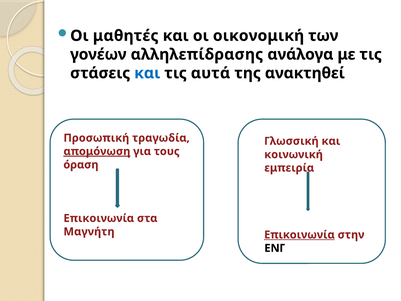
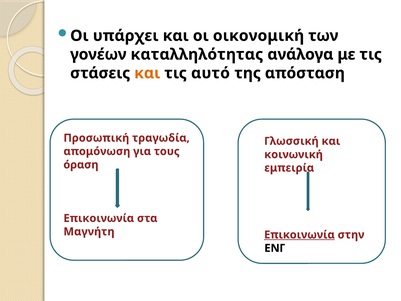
μαθητές: μαθητές -> υπάρχει
αλληλεπίδρασης: αλληλεπίδρασης -> καταλληλότητας
και at (147, 73) colour: blue -> orange
αυτά: αυτά -> αυτό
ανακτηθεί: ανακτηθεί -> απόσταση
απομόνωση underline: present -> none
